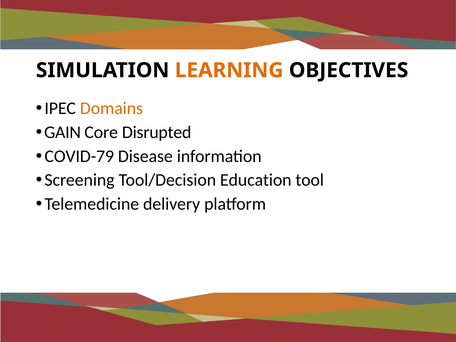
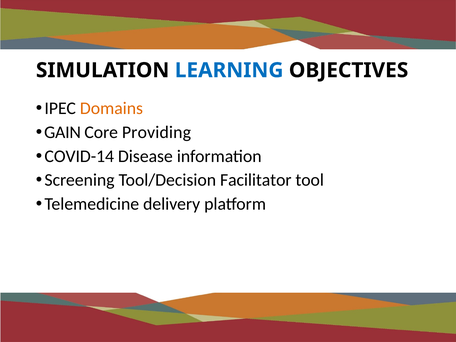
LEARNING colour: orange -> blue
Disrupted: Disrupted -> Providing
COVID-79: COVID-79 -> COVID-14
Education: Education -> Facilitator
